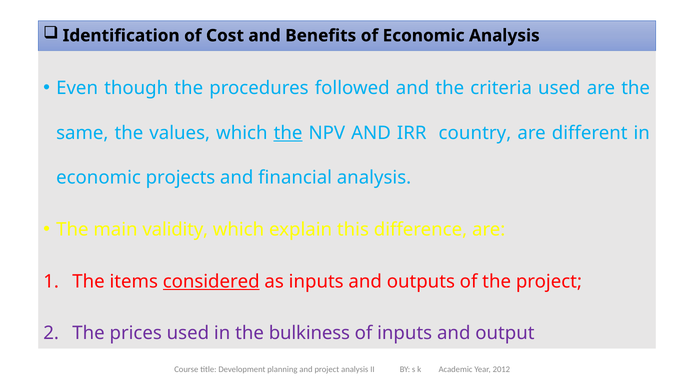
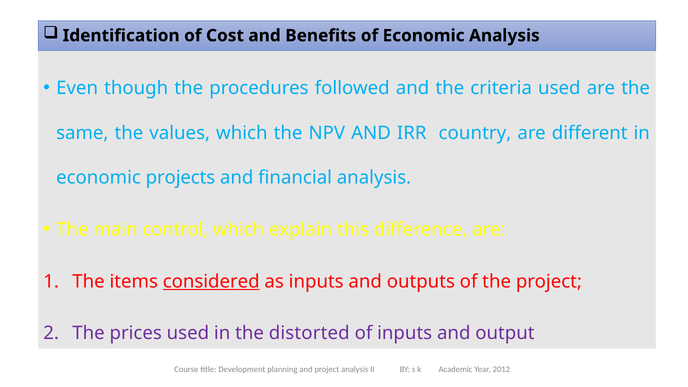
the at (288, 133) underline: present -> none
validity: validity -> control
bulkiness: bulkiness -> distorted
